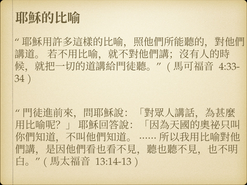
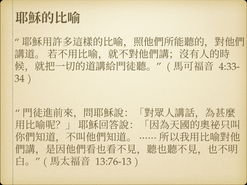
13:14-13: 13:14-13 -> 13:76-13
